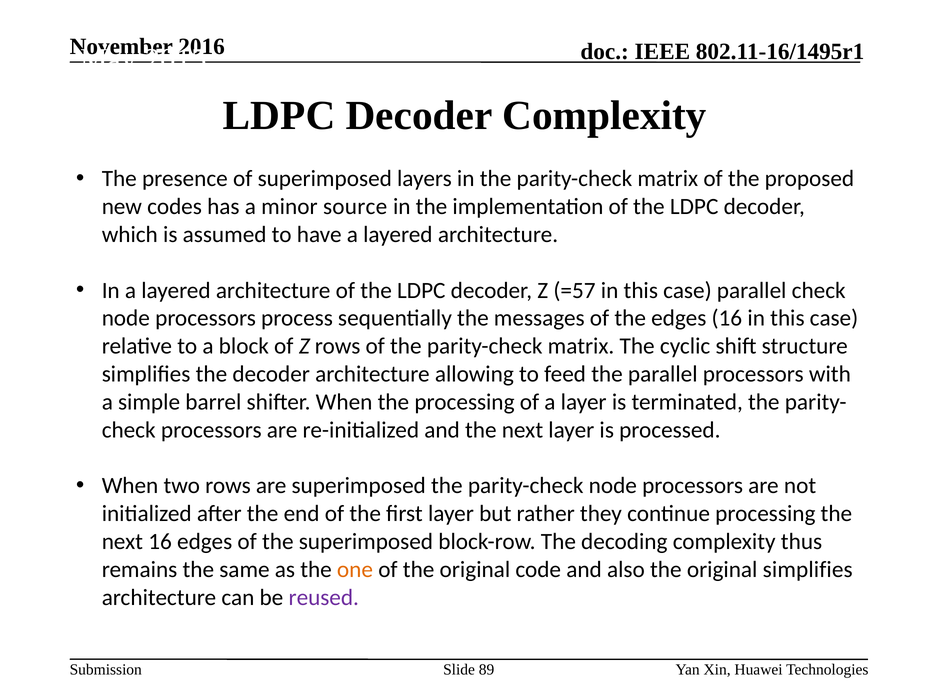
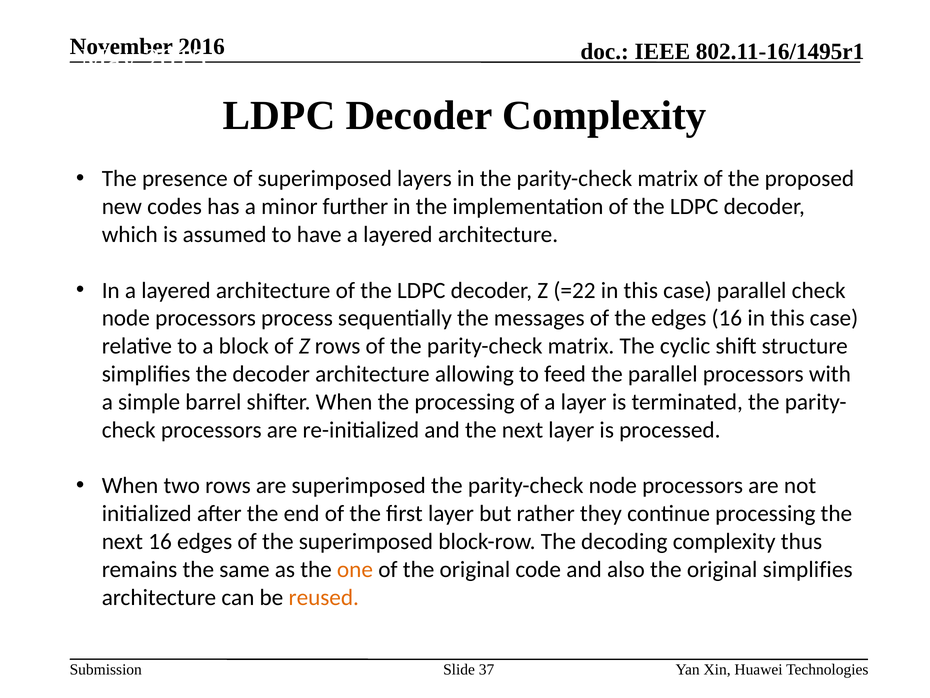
source: source -> further
=57: =57 -> =22
reused colour: purple -> orange
89: 89 -> 37
